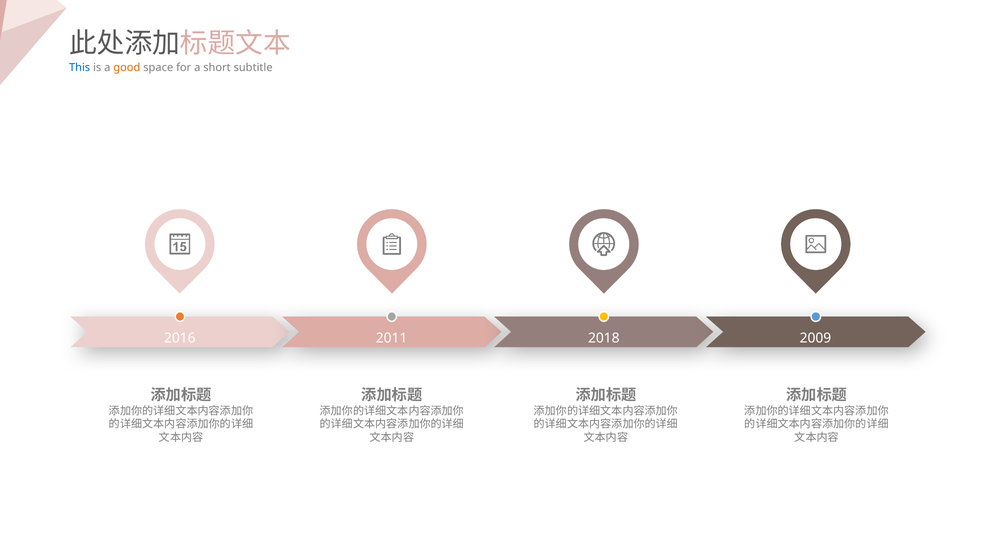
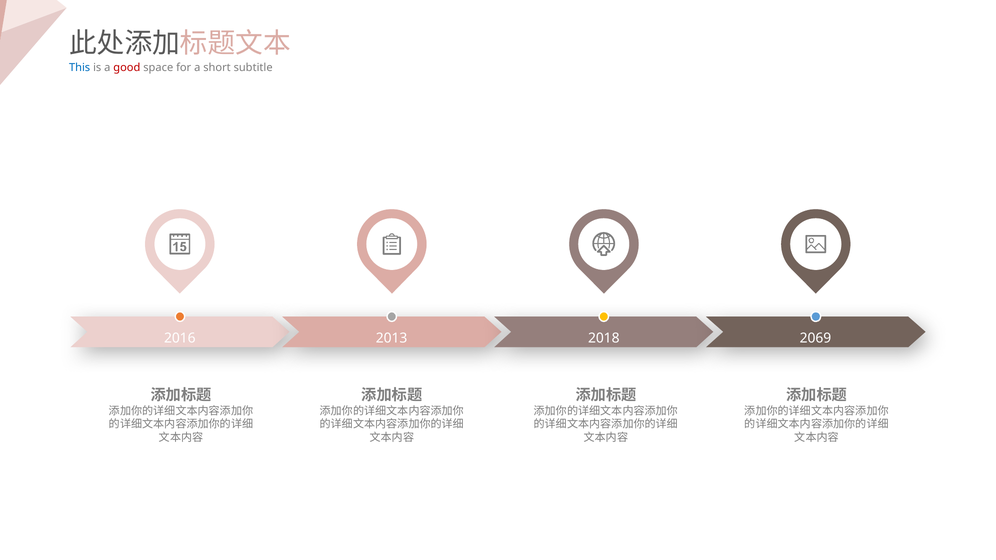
good colour: orange -> red
2011: 2011 -> 2013
2009: 2009 -> 2069
